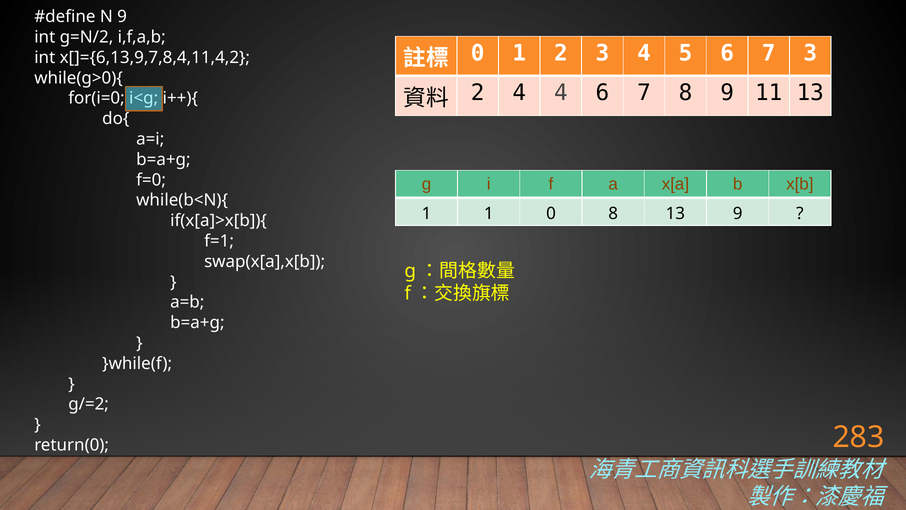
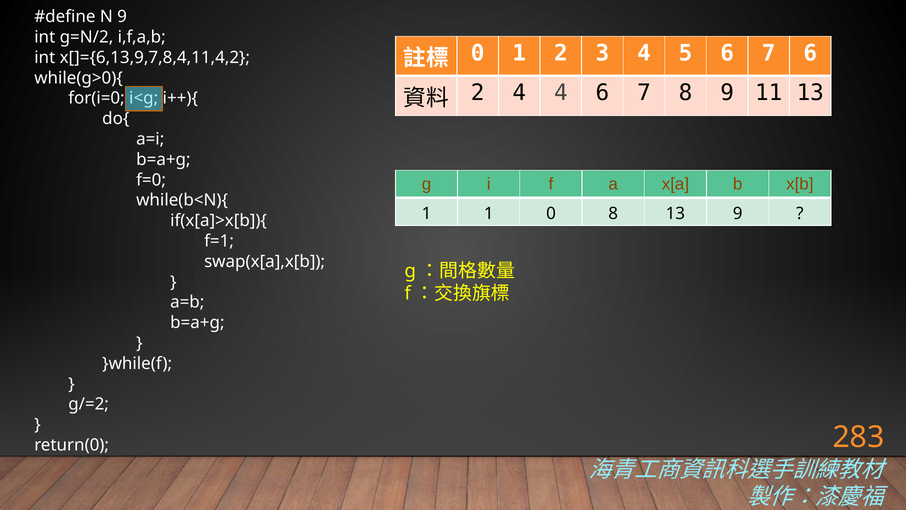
7 3: 3 -> 6
